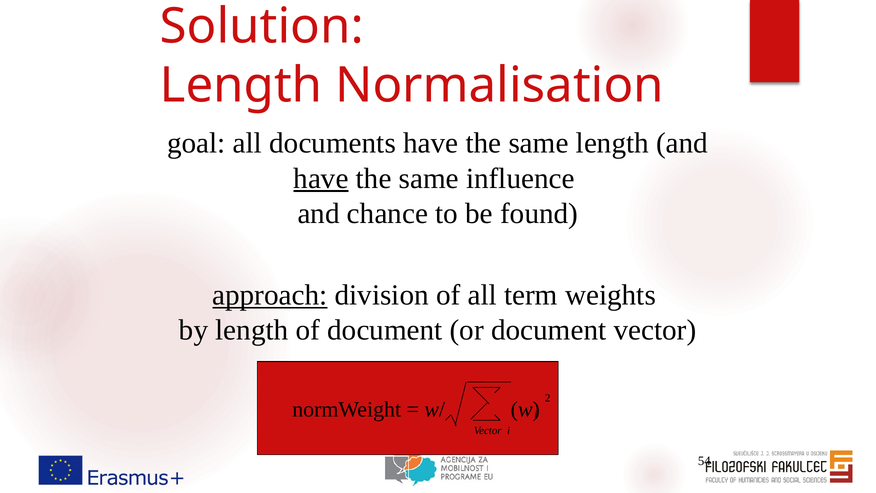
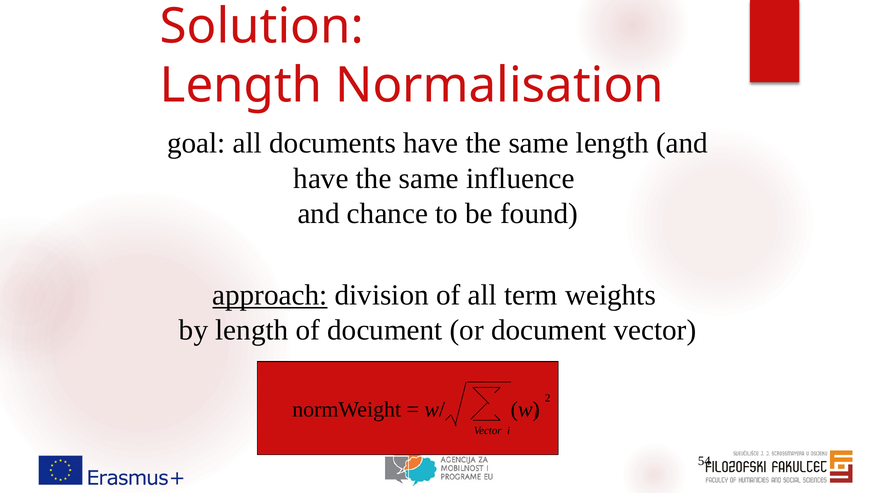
have at (321, 178) underline: present -> none
